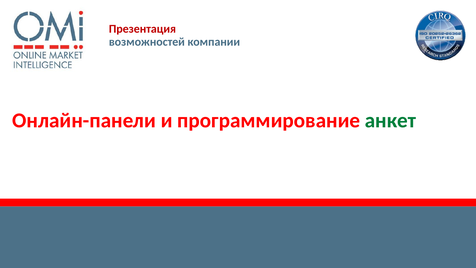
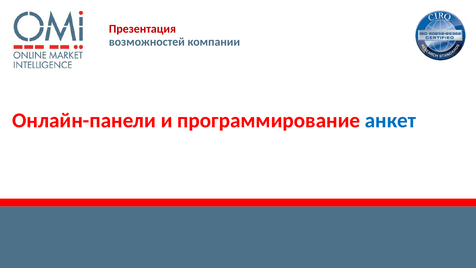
анкет colour: green -> blue
